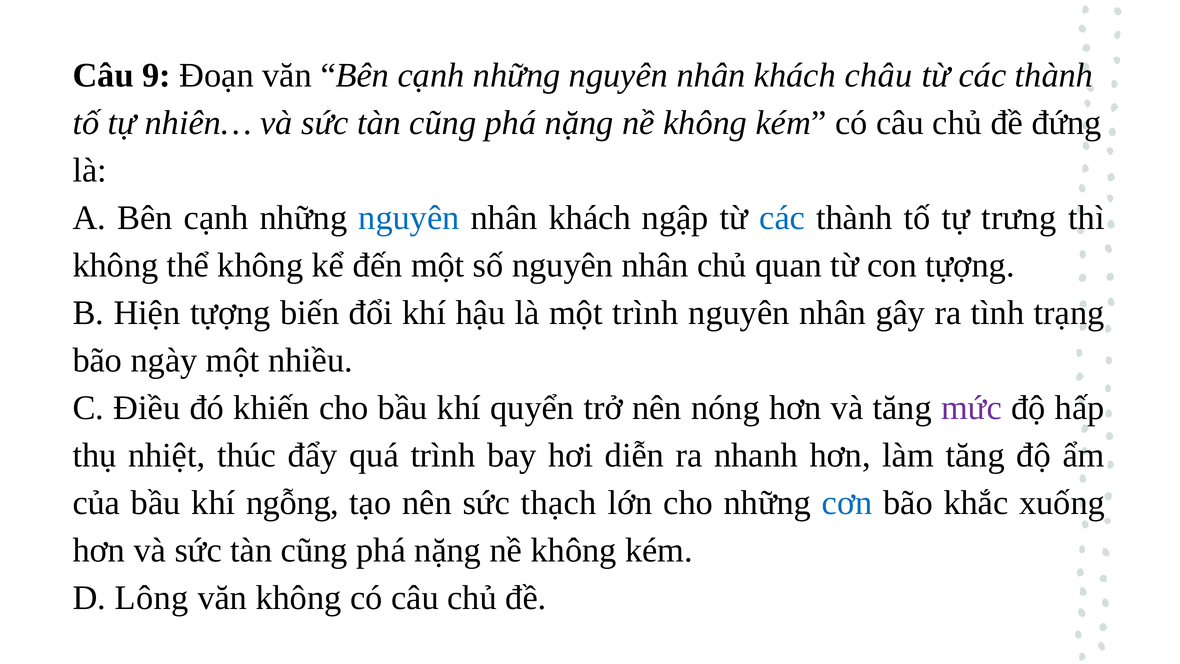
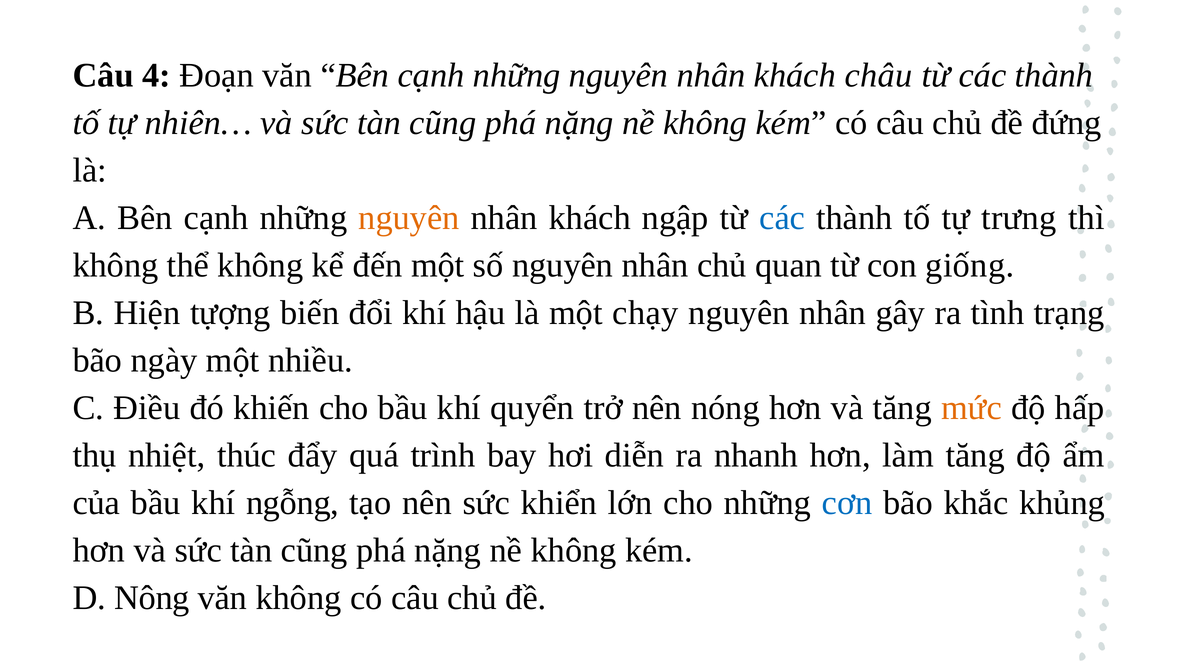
9: 9 -> 4
nguyên at (409, 218) colour: blue -> orange
con tựợng: tựợng -> giống
một trình: trình -> chạy
mức colour: purple -> orange
thạch: thạch -> khiển
xuống: xuống -> khủng
Lông: Lông -> Nông
